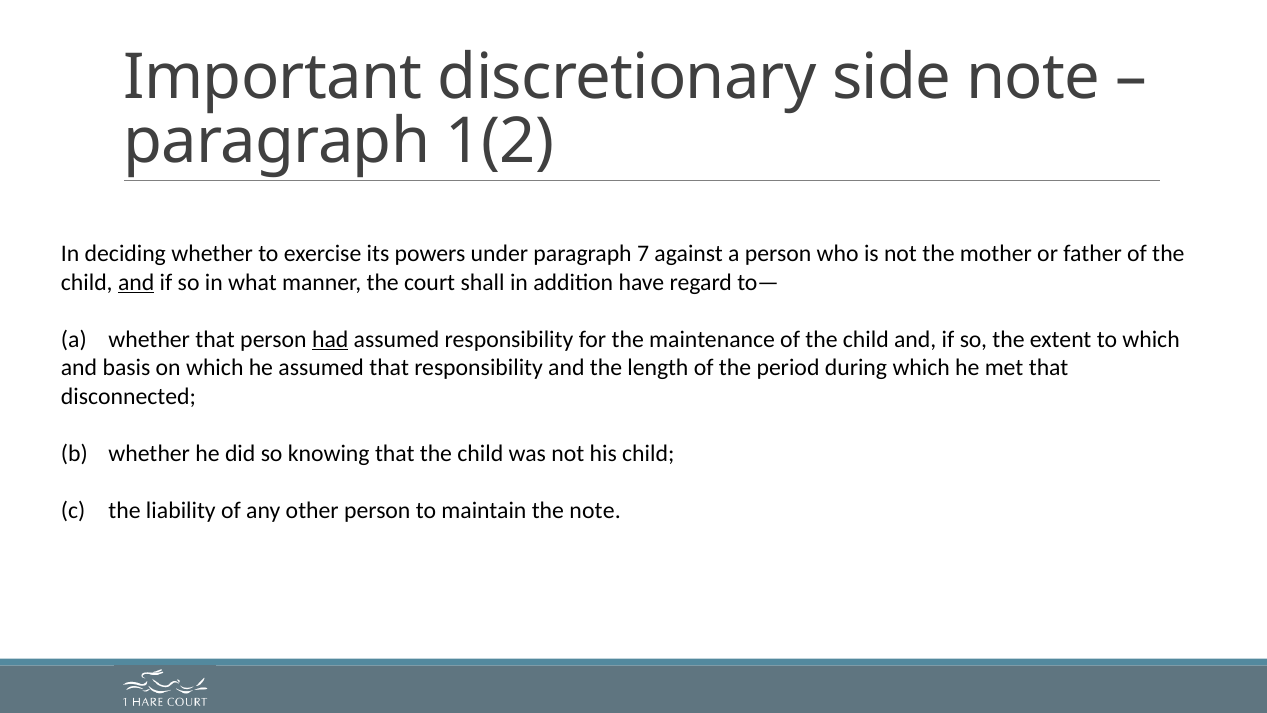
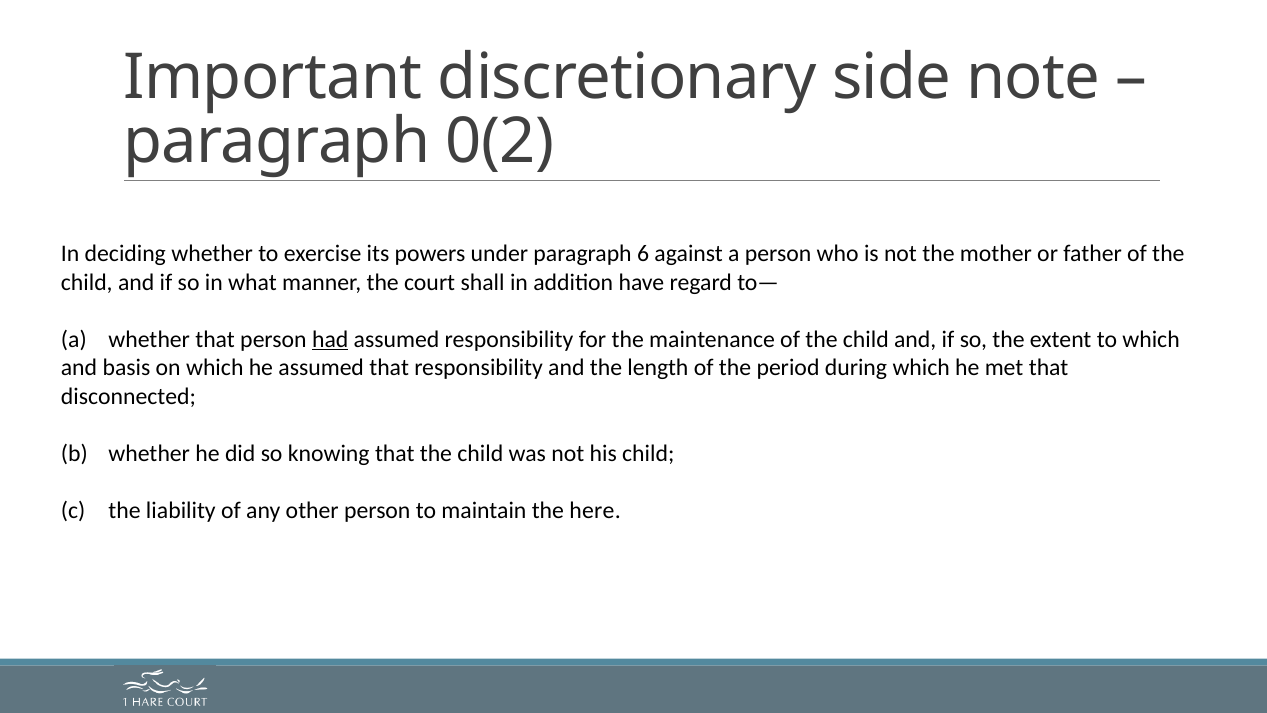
1(2: 1(2 -> 0(2
7: 7 -> 6
and at (136, 282) underline: present -> none
the note: note -> here
